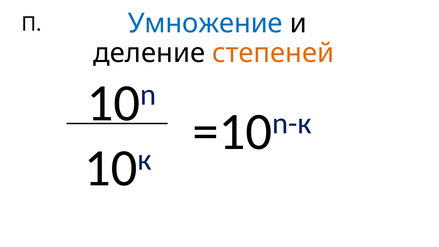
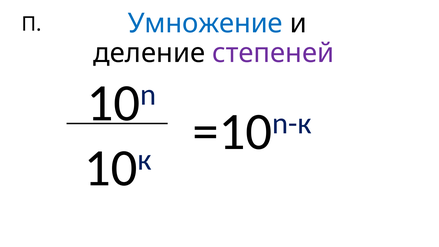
степеней colour: orange -> purple
